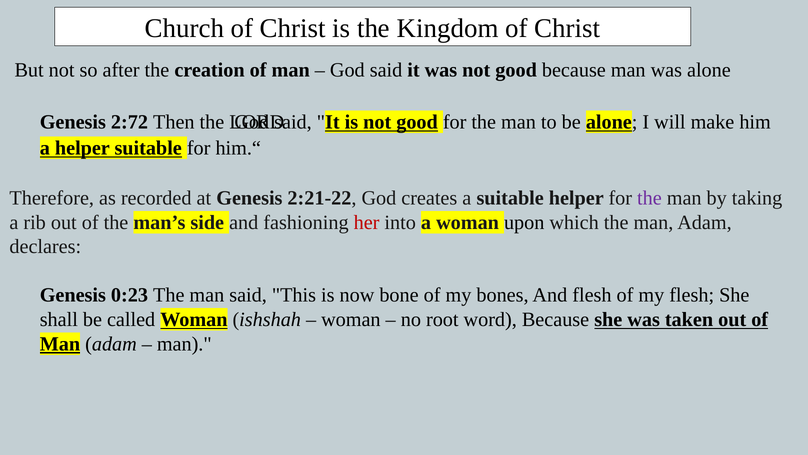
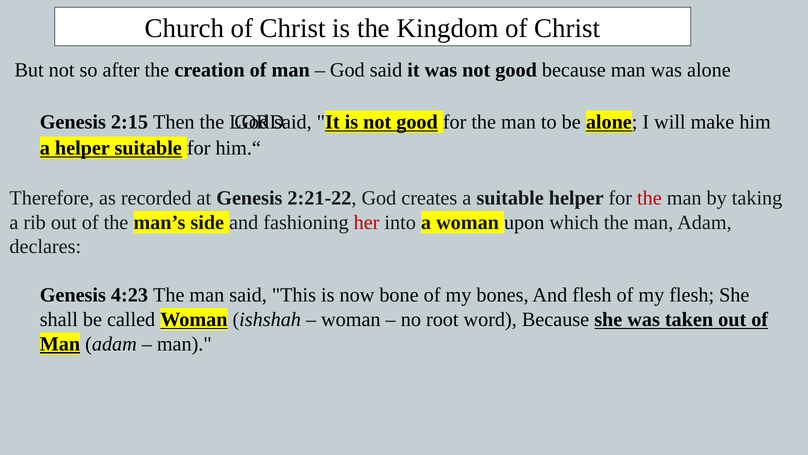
2:72: 2:72 -> 2:15
the at (649, 198) colour: purple -> red
0:23: 0:23 -> 4:23
